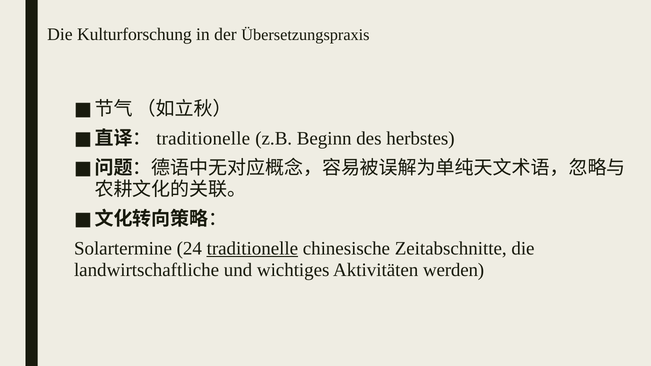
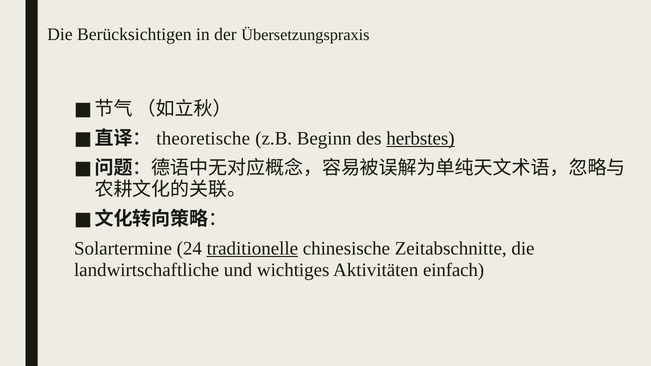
Kulturforschung: Kulturforschung -> Berücksichtigen
traditionelle at (203, 138): traditionelle -> theoretische
herbstes underline: none -> present
werden: werden -> einfach
